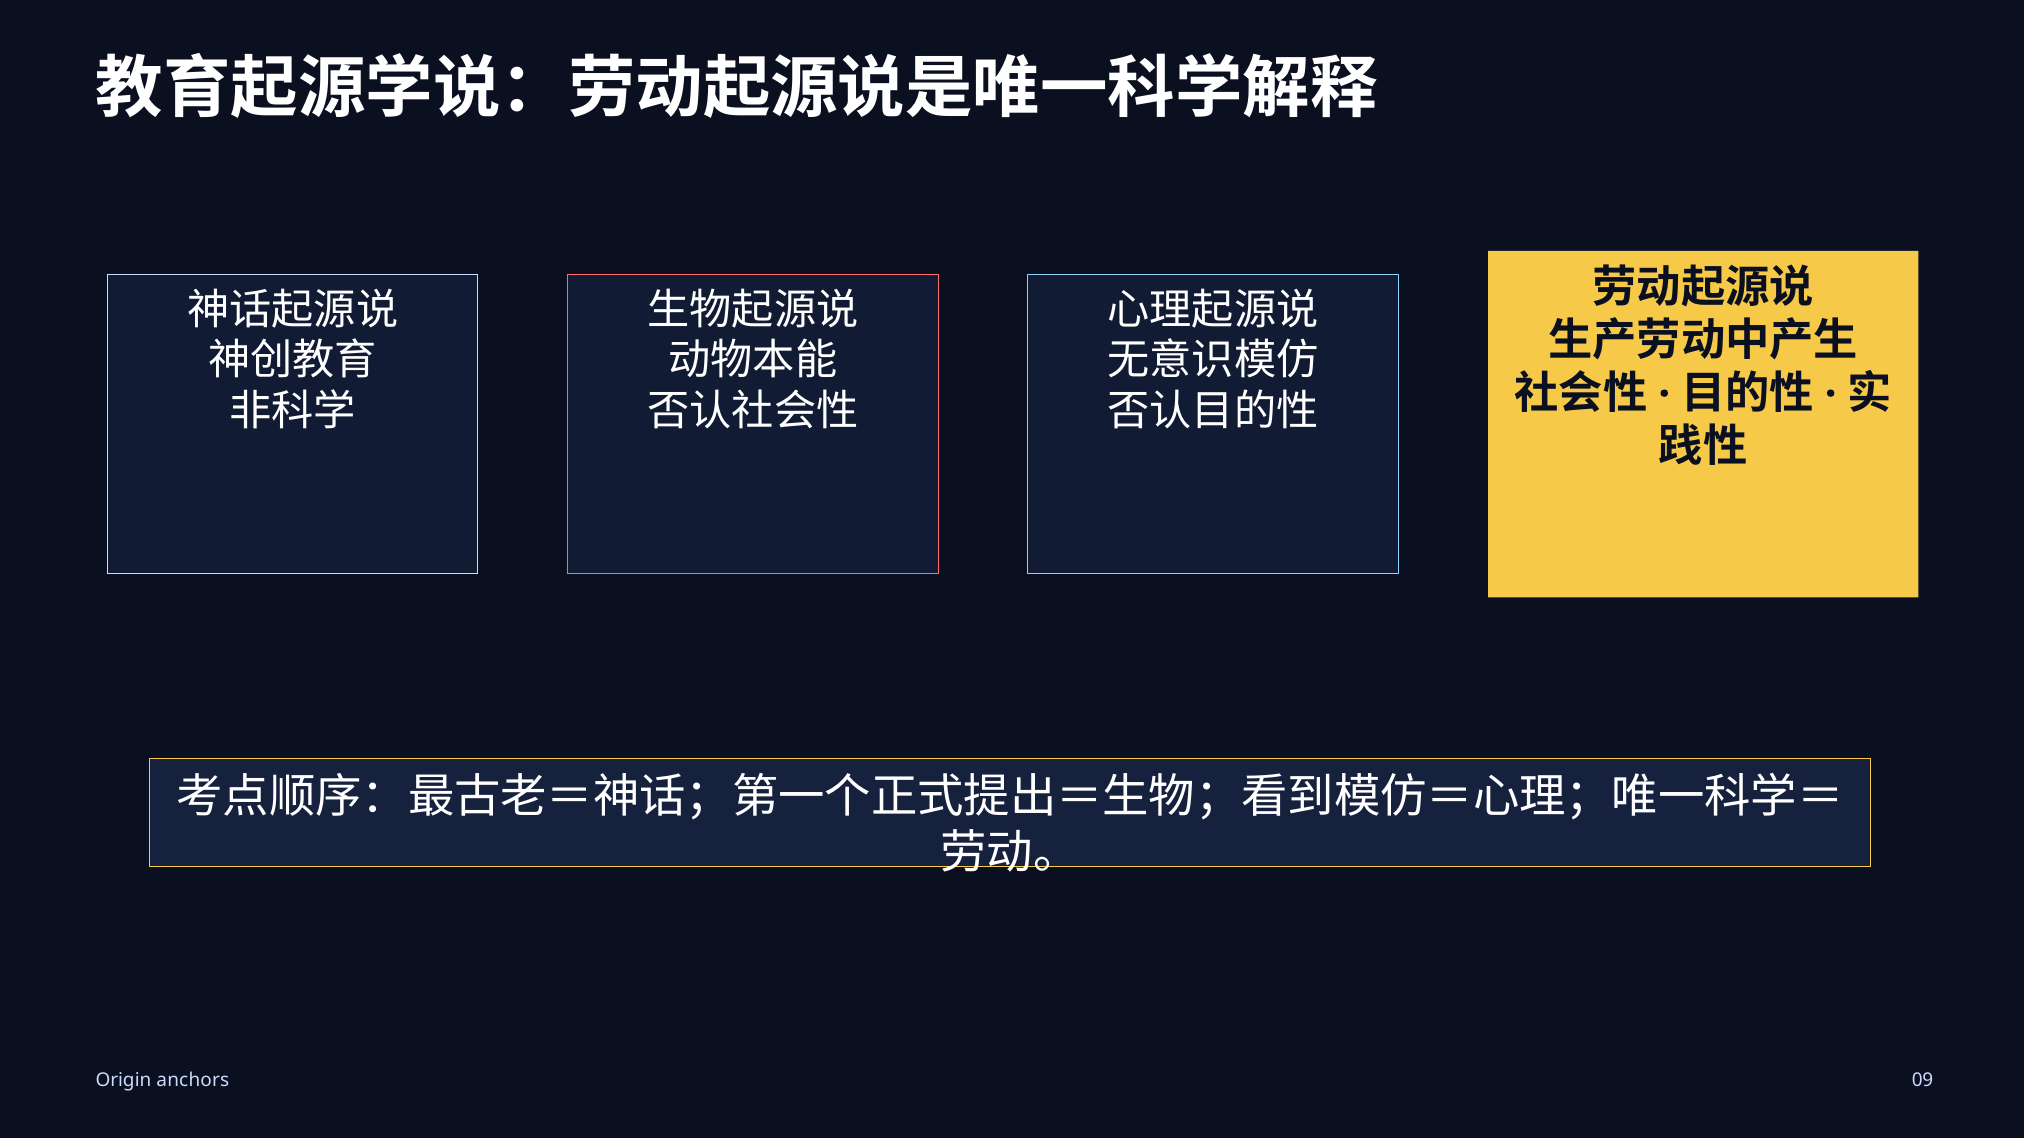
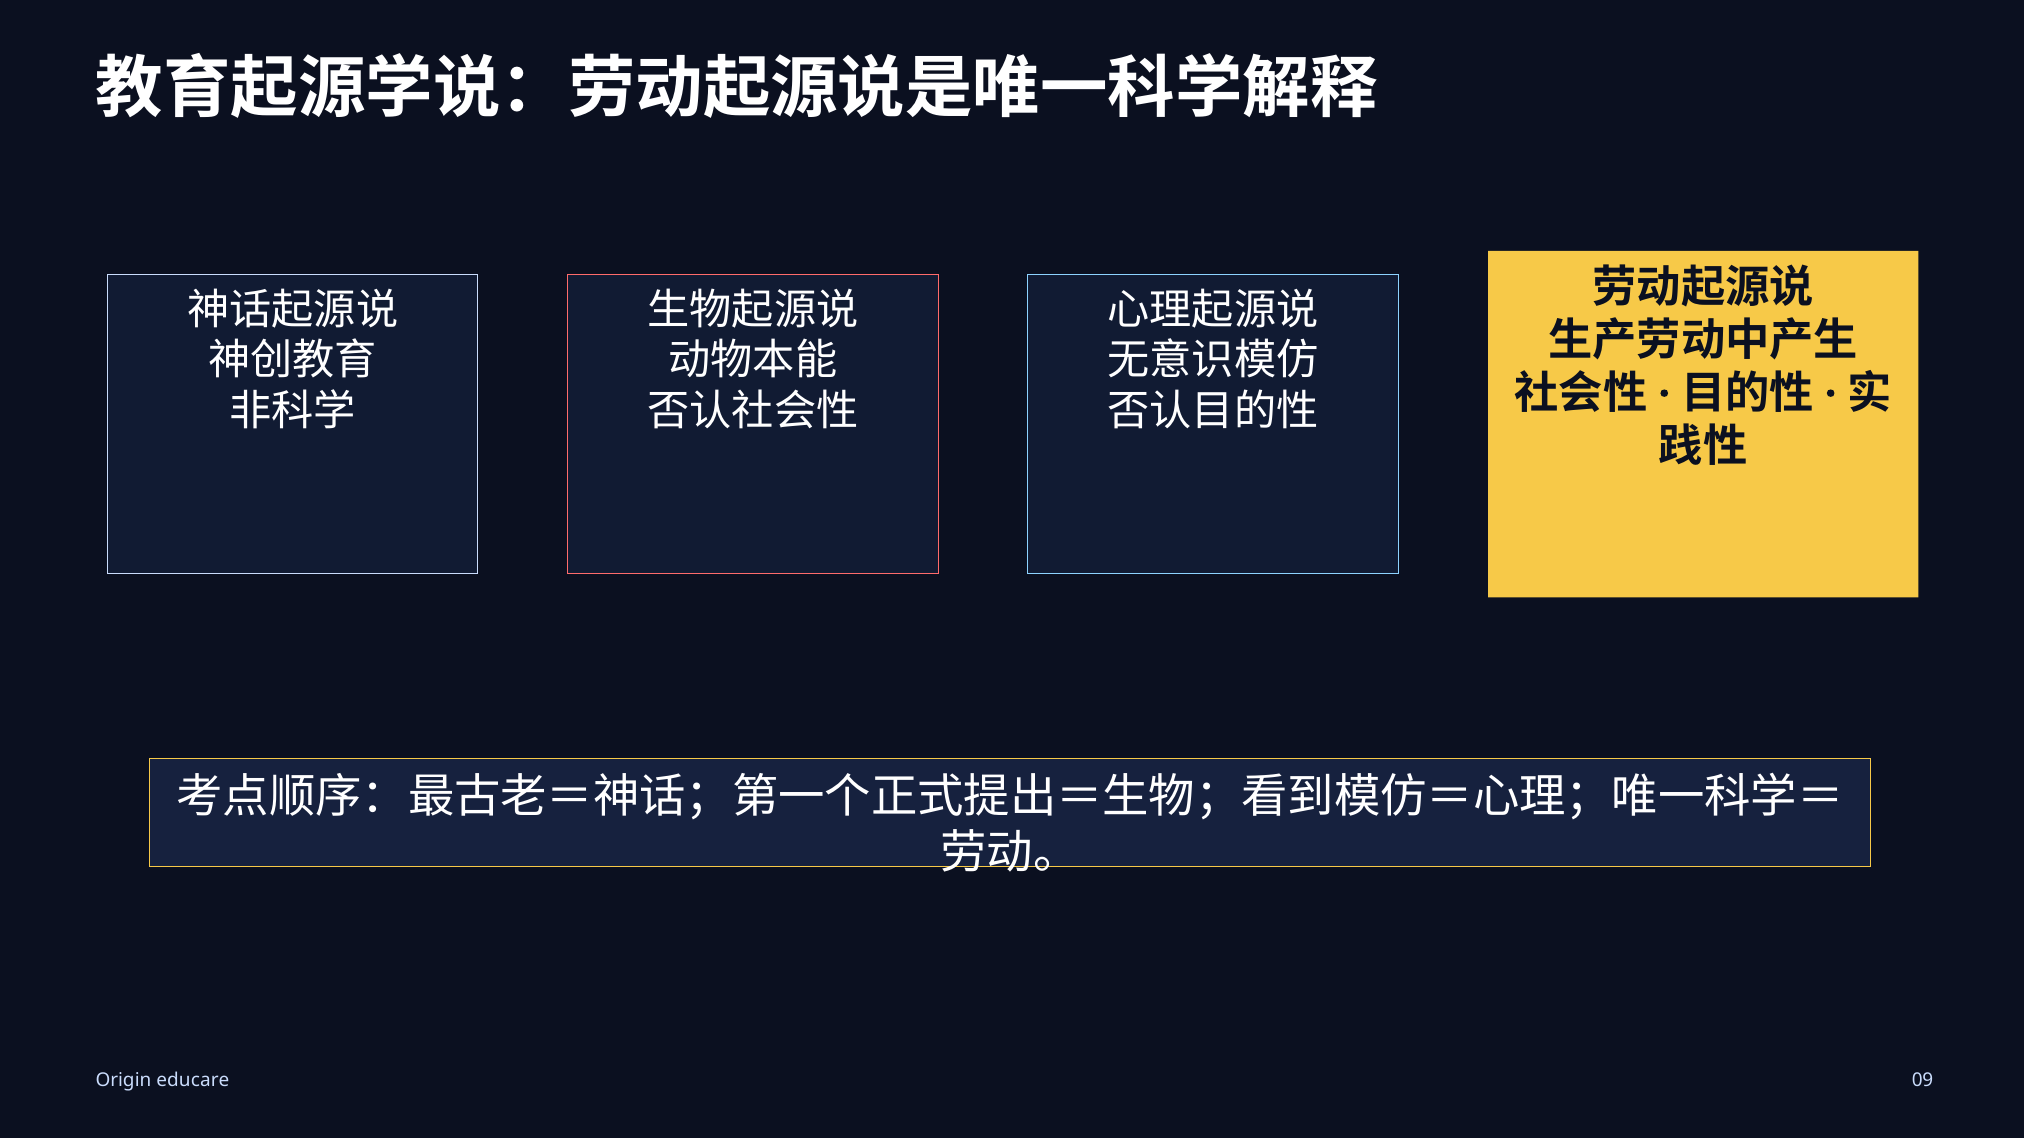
anchors: anchors -> educare
